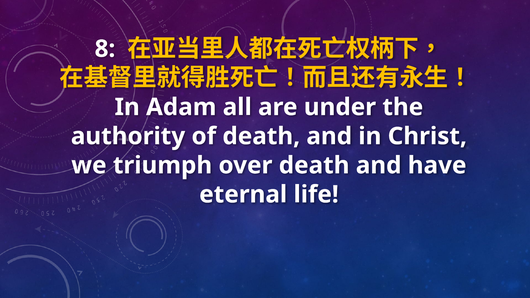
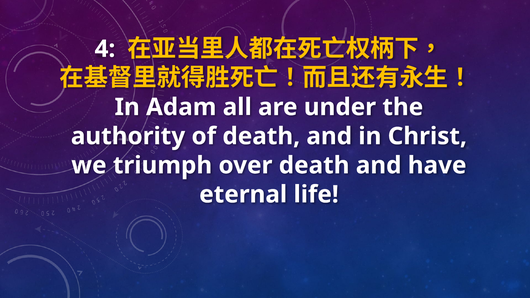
8: 8 -> 4
